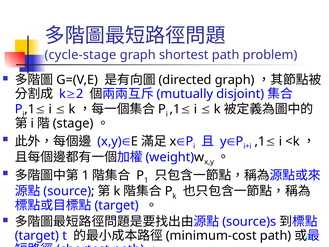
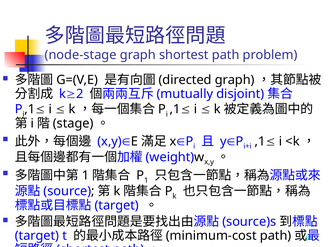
cycle-stage: cycle-stage -> node-stage
